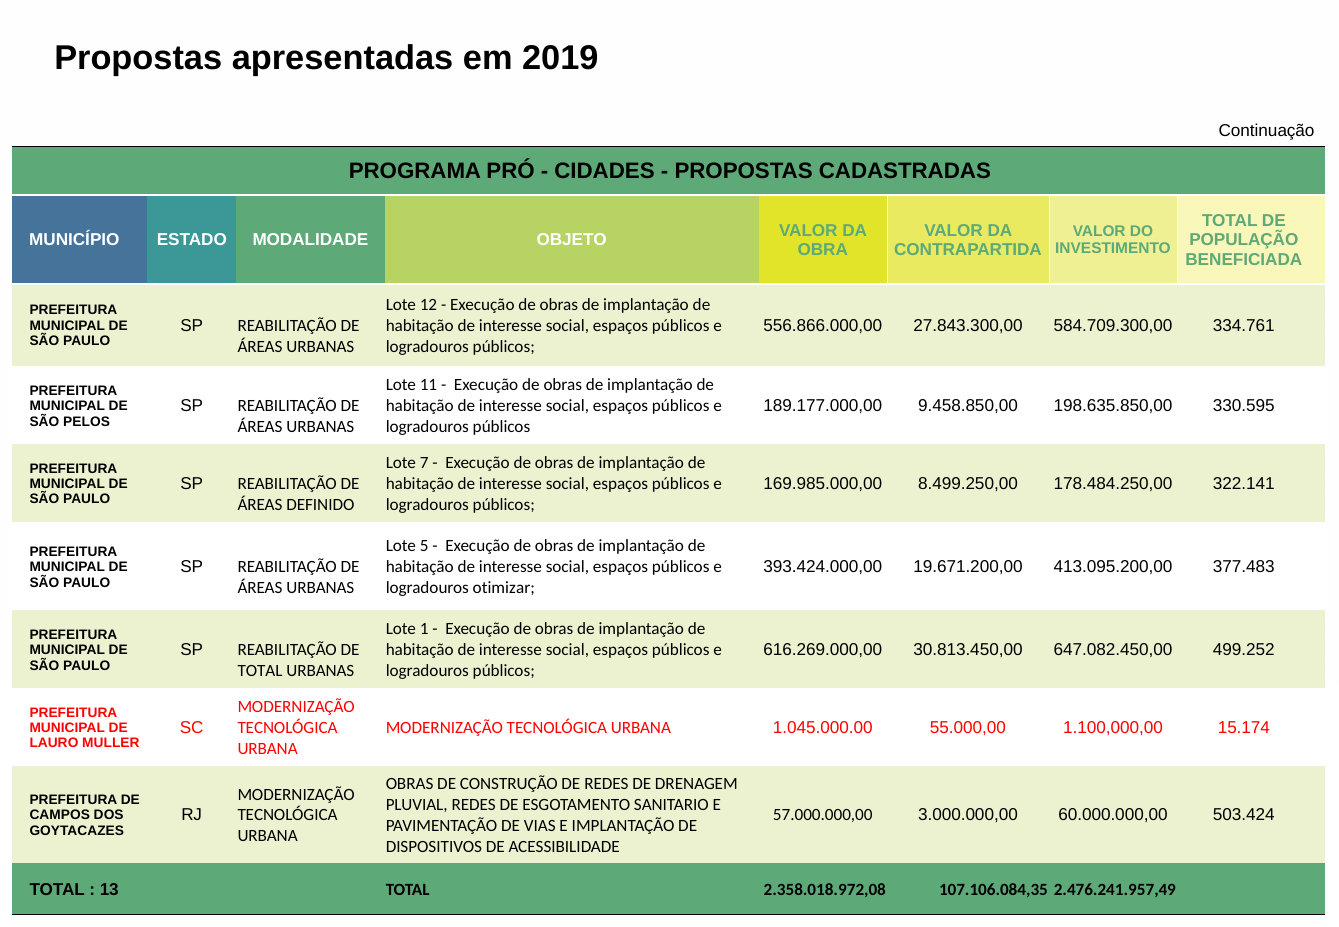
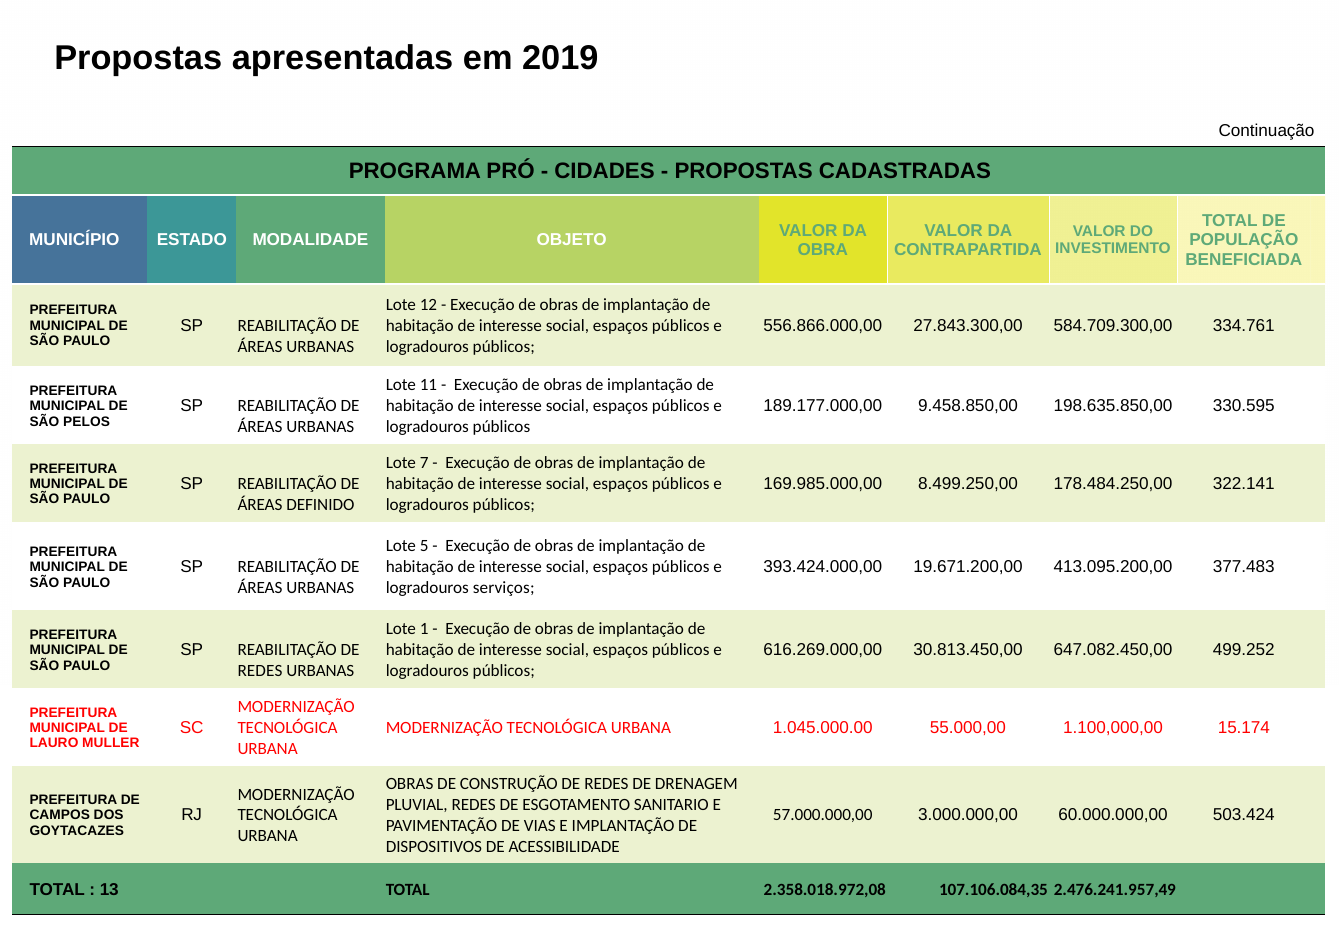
otimizar: otimizar -> serviços
TOTAL at (260, 671): TOTAL -> REDES
